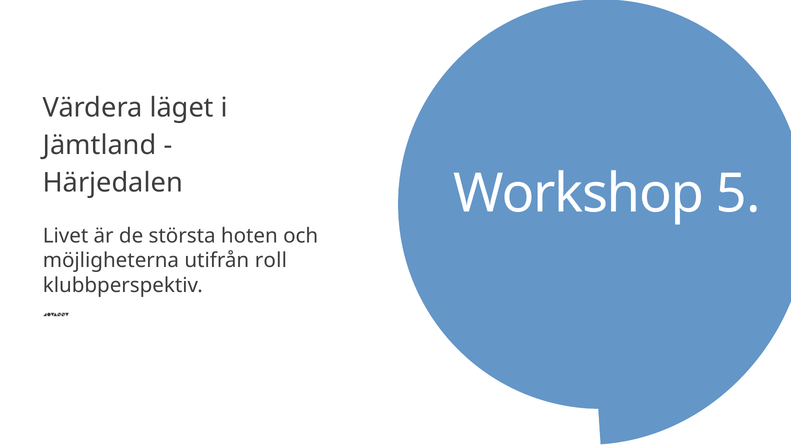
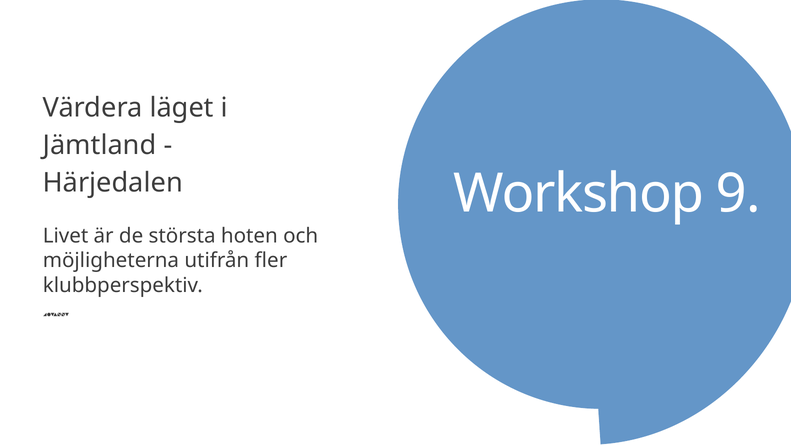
5: 5 -> 9
roll: roll -> fler
